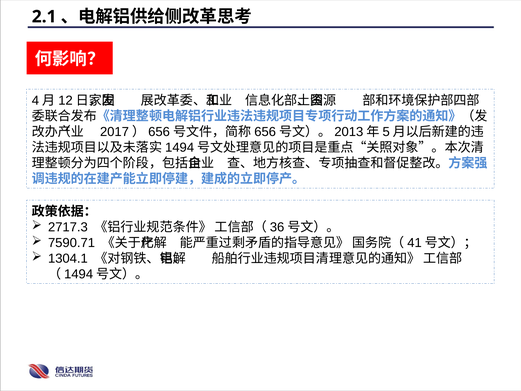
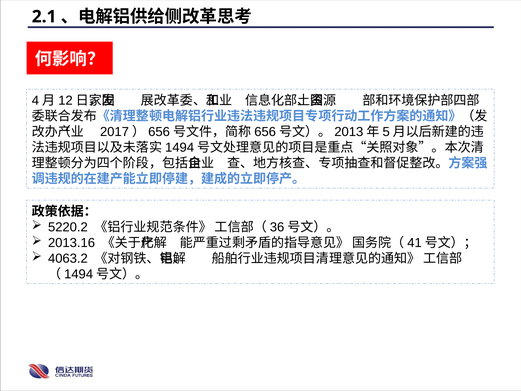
2717.3: 2717.3 -> 5220.2
7590.71: 7590.71 -> 2013.16
1304.1: 1304.1 -> 4063.2
